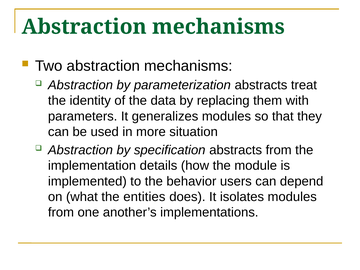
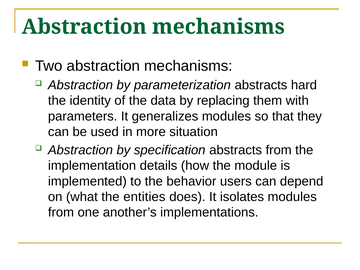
treat: treat -> hard
